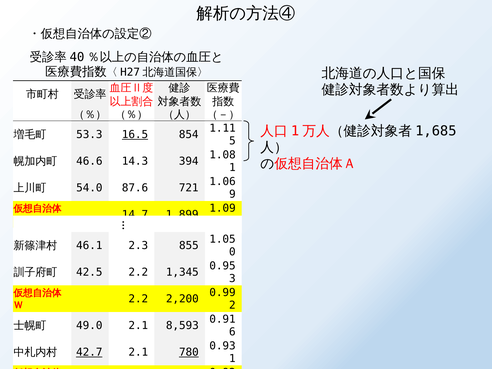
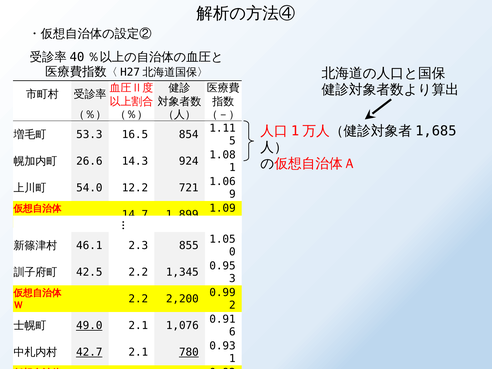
16.5 underline: present -> none
46.6: 46.6 -> 26.6
394: 394 -> 924
87.6: 87.6 -> 12.2
49.0 underline: none -> present
8,593: 8,593 -> 1,076
